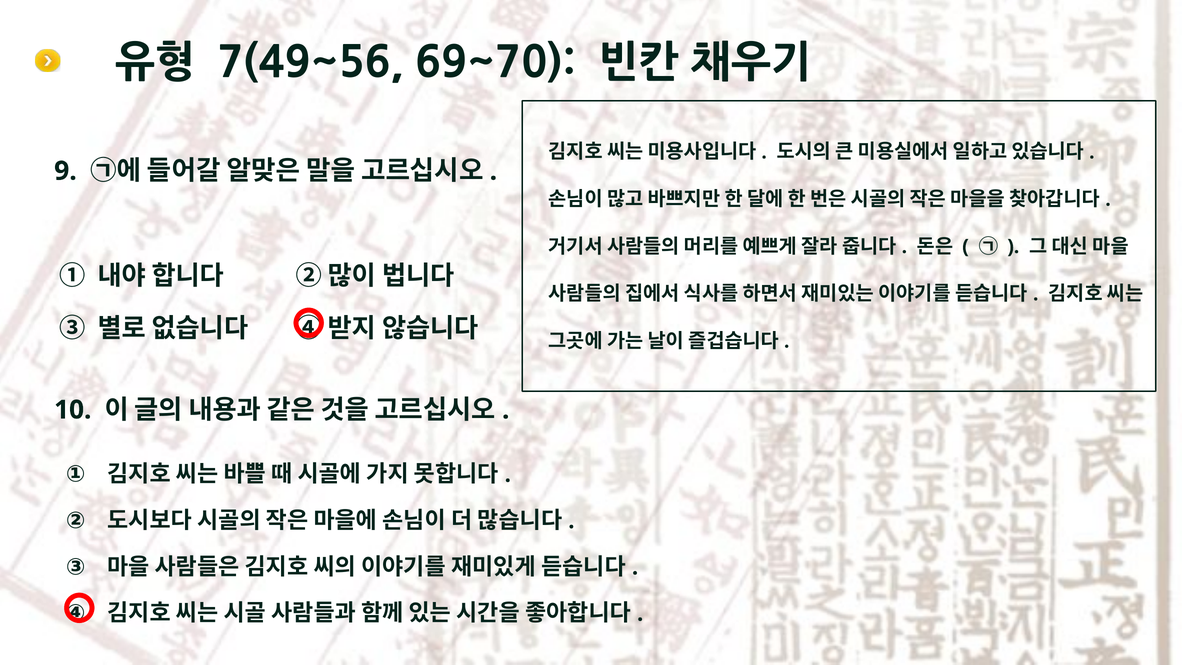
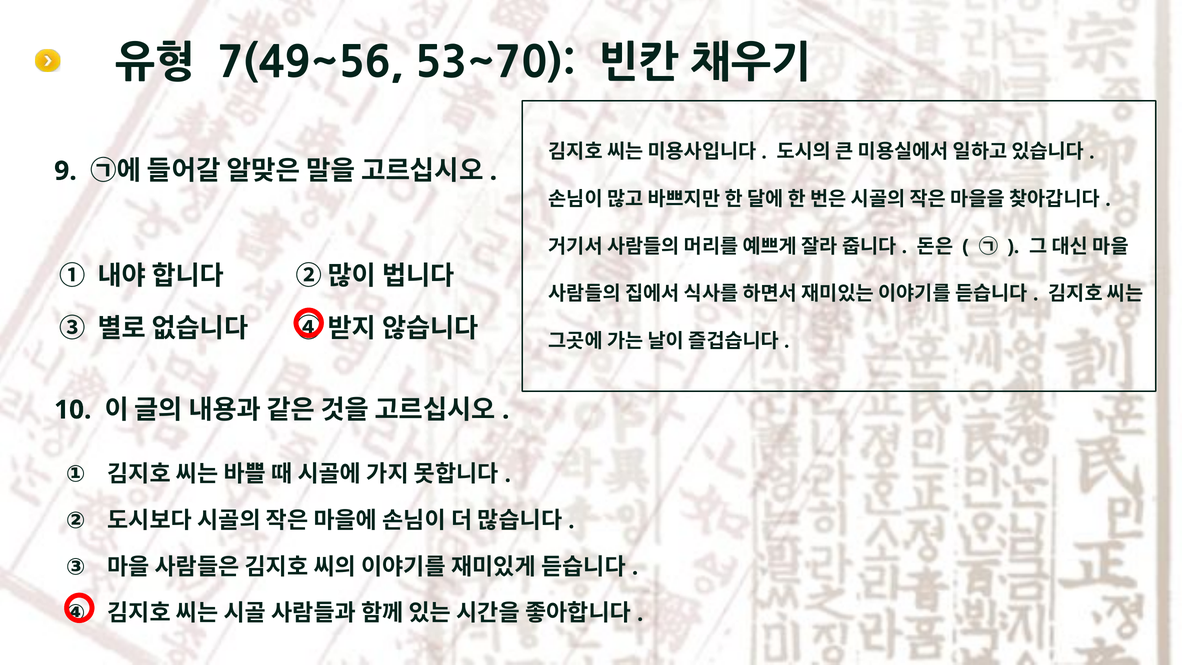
69~70: 69~70 -> 53~70
